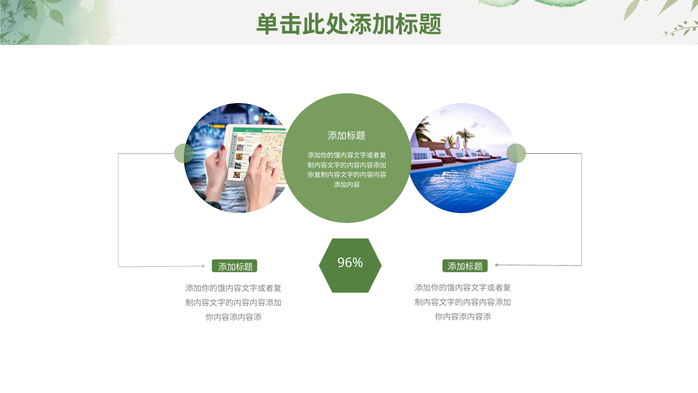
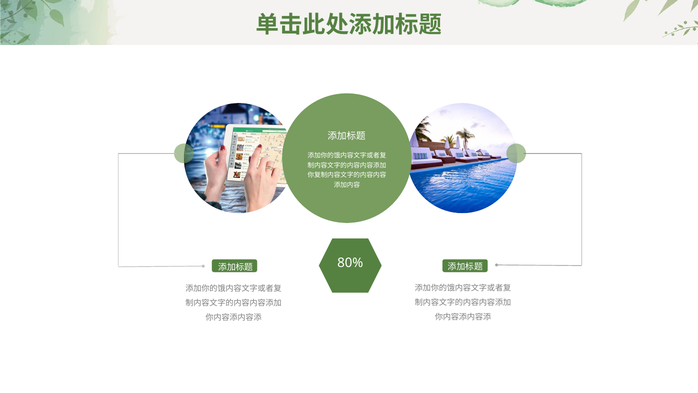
96%: 96% -> 80%
